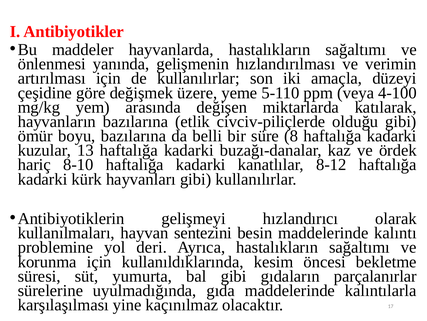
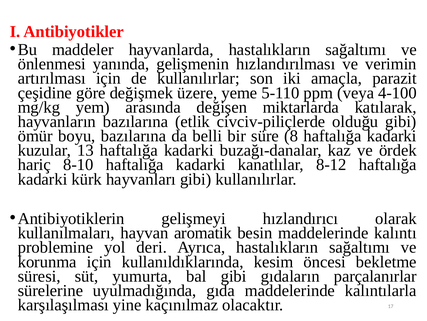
düzeyi: düzeyi -> parazit
sentezini: sentezini -> aromatik
